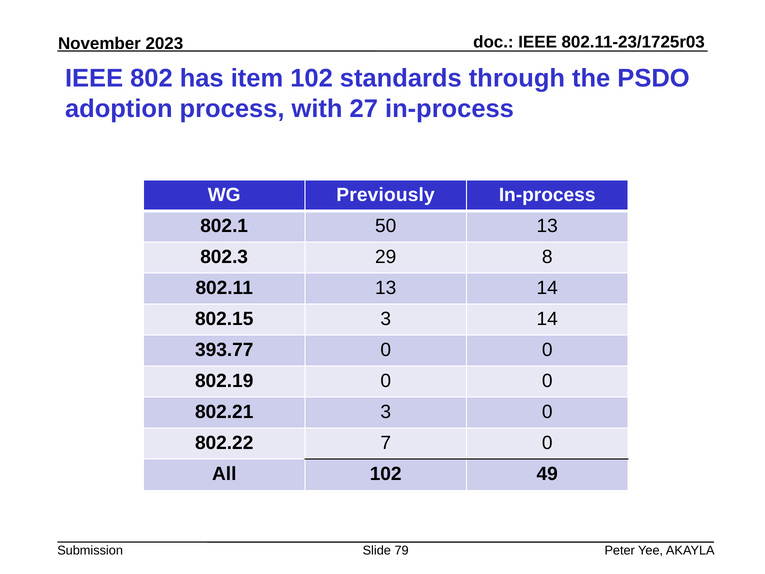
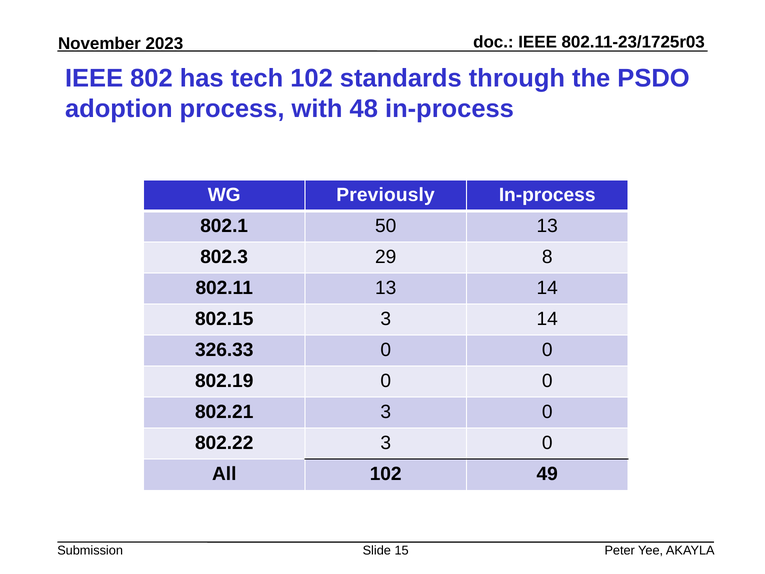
item: item -> tech
27: 27 -> 48
393.77: 393.77 -> 326.33
802.22 7: 7 -> 3
79: 79 -> 15
